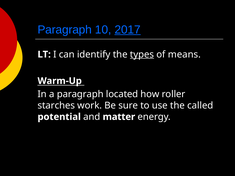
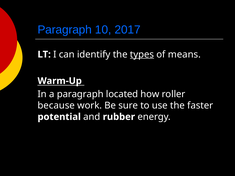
2017 underline: present -> none
starches: starches -> because
called: called -> faster
matter: matter -> rubber
